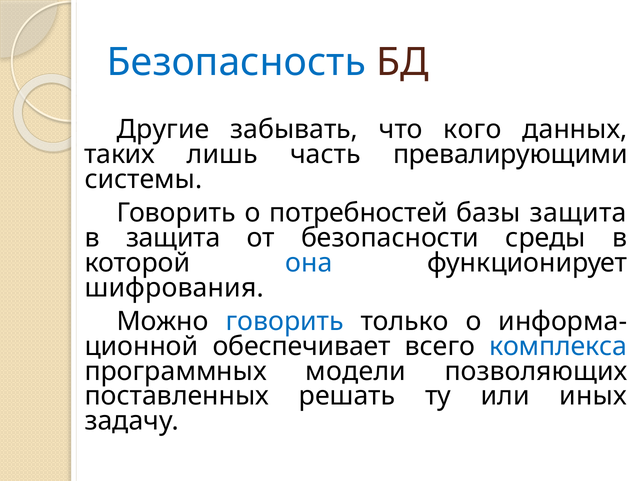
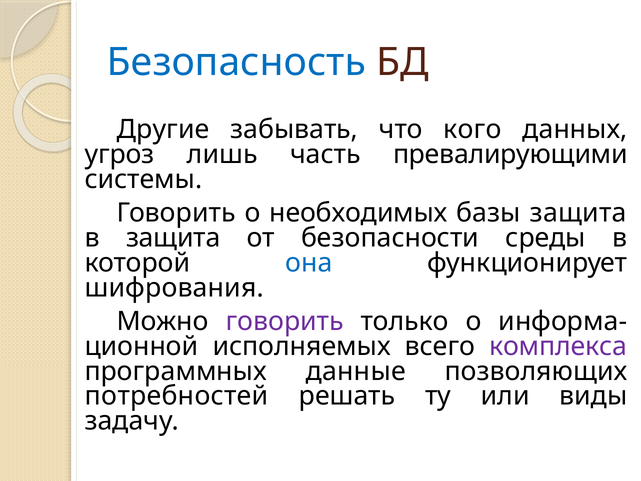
таких: таких -> угроз
потребностей: потребностей -> необходимых
говорить at (285, 321) colour: blue -> purple
обеспечивает: обеспечивает -> исполняемых
комплекса colour: blue -> purple
модели: модели -> данные
поставленных: поставленных -> потребностей
иных: иных -> виды
